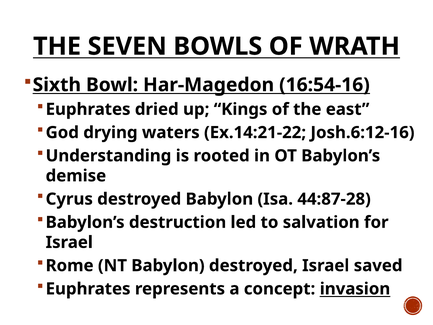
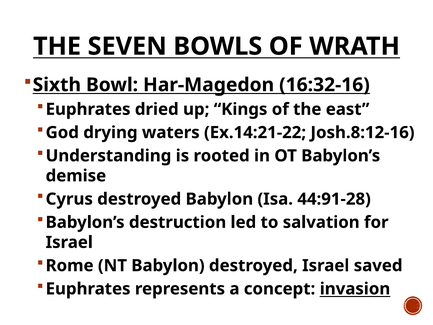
16:54-16: 16:54-16 -> 16:32-16
Josh.6:12-16: Josh.6:12-16 -> Josh.8:12-16
44:87-28: 44:87-28 -> 44:91-28
